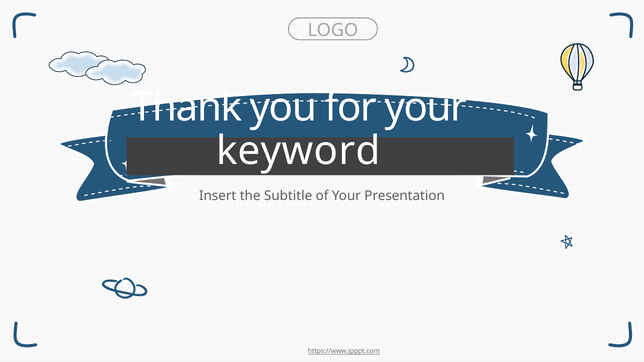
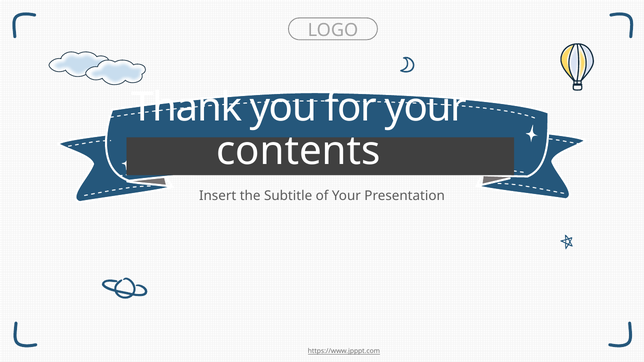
keyword: keyword -> contents
